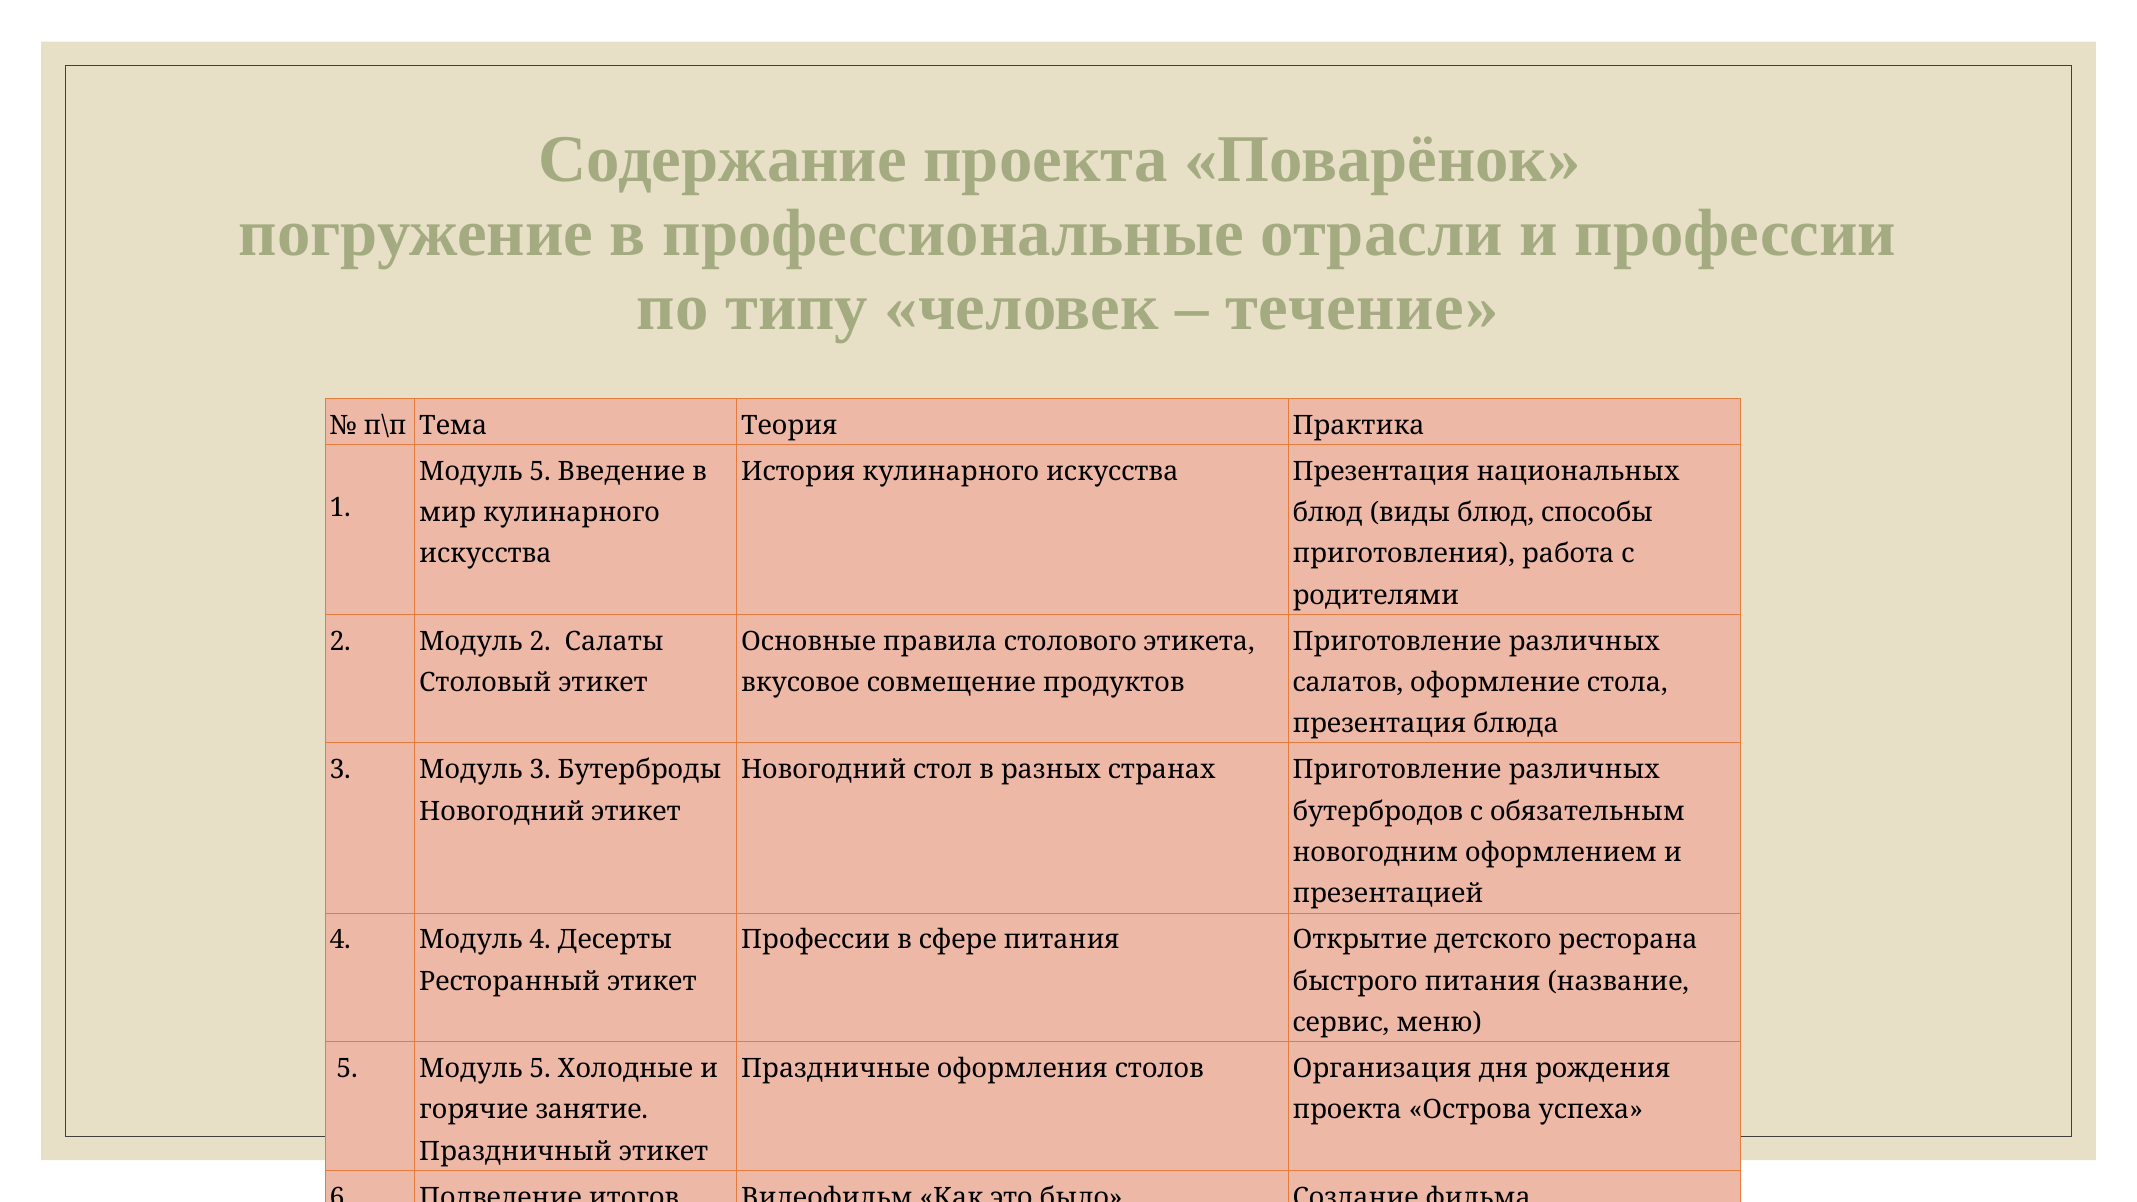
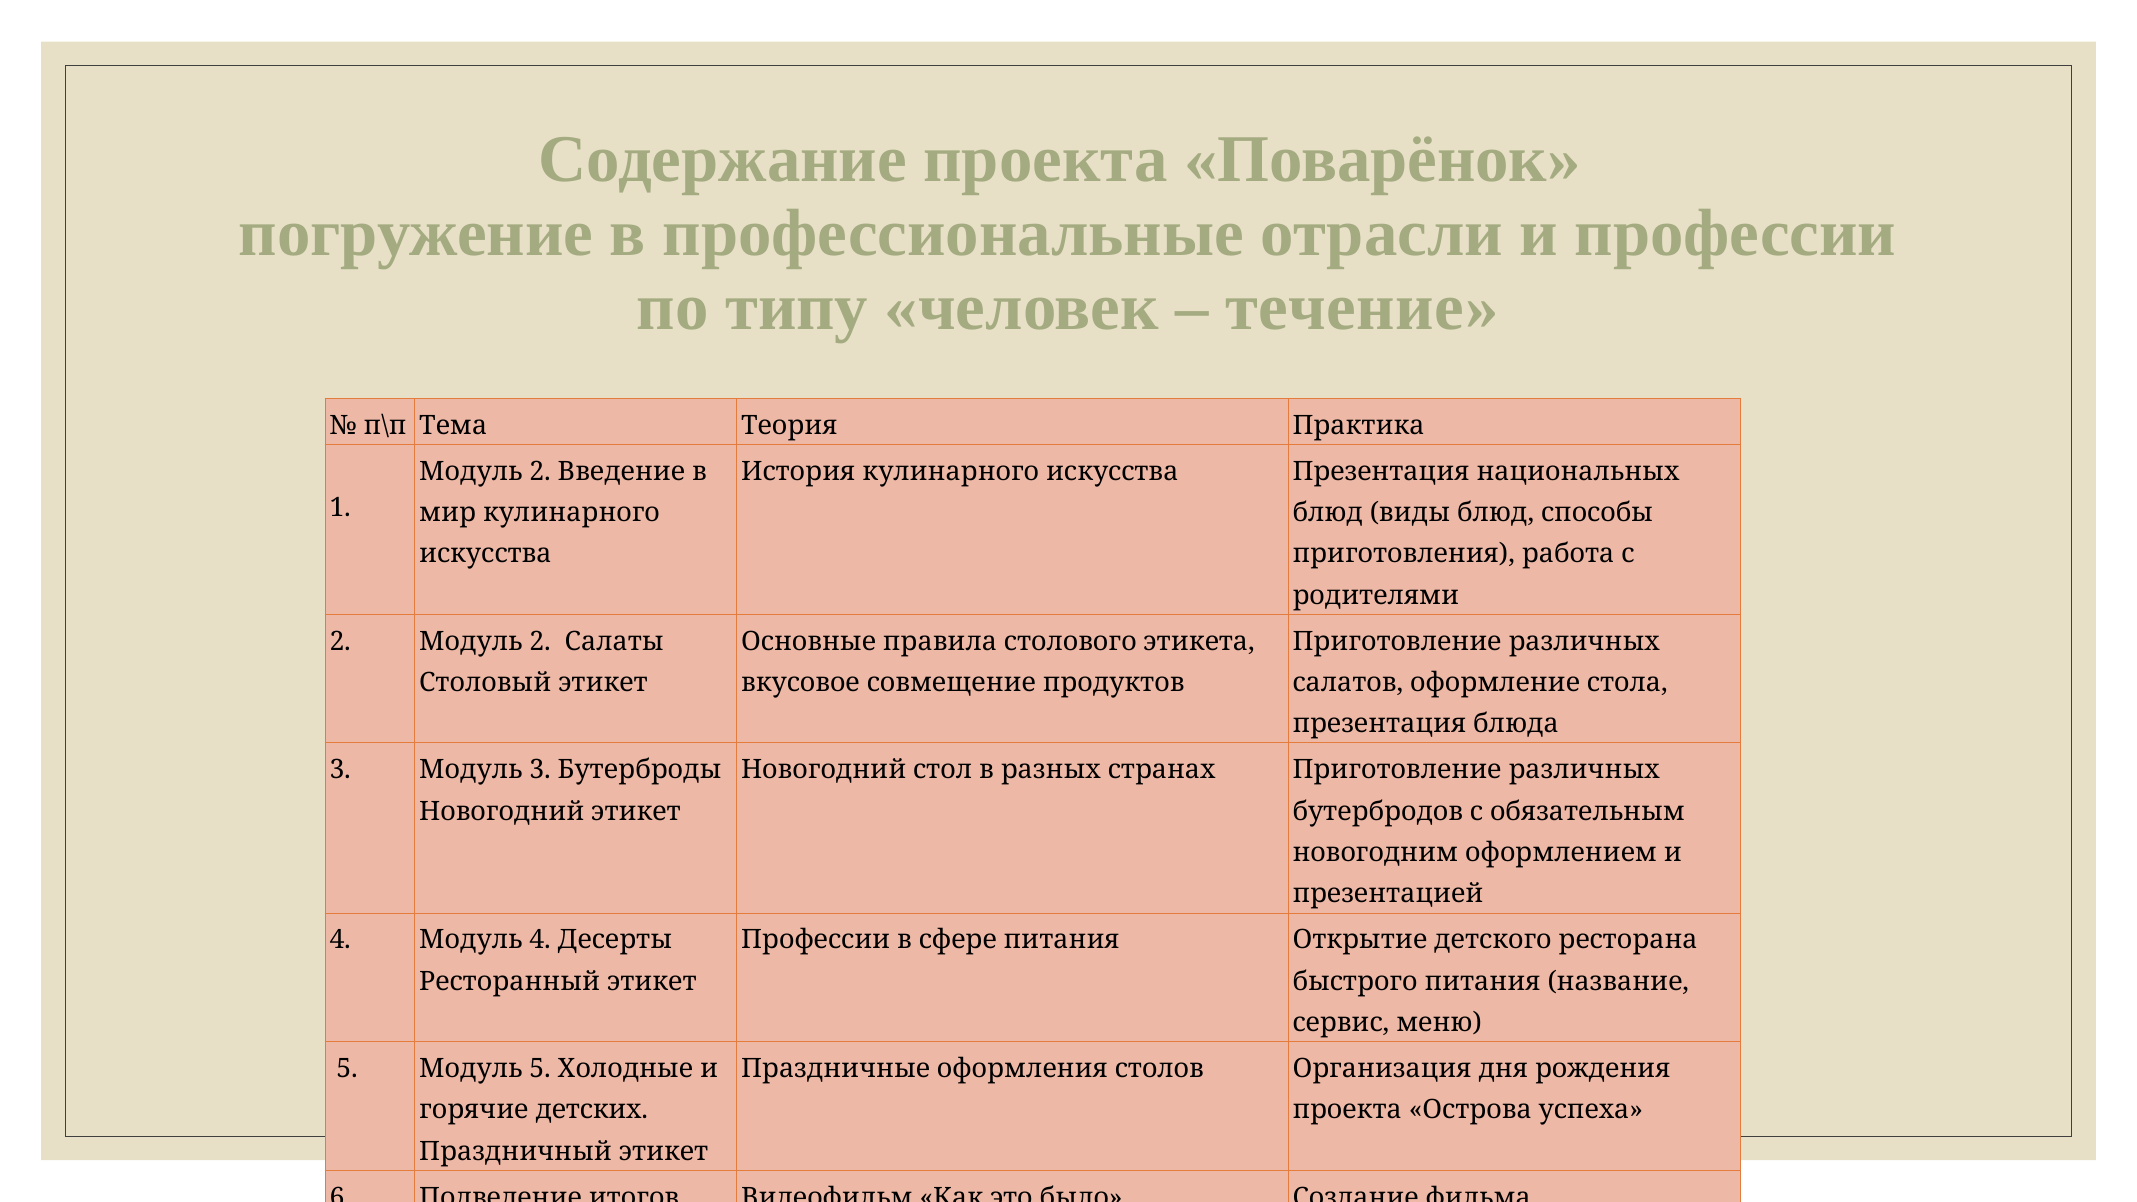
5 at (540, 471): 5 -> 2
занятие: занятие -> детских
